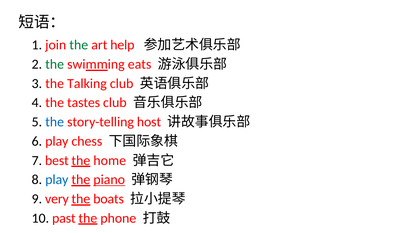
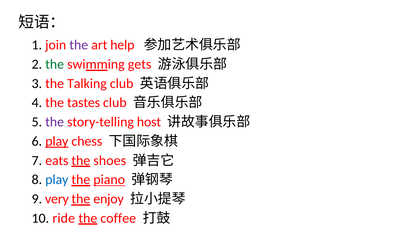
the at (79, 45) colour: green -> purple
eats: eats -> gets
the at (55, 122) colour: blue -> purple
play at (57, 142) underline: none -> present
best: best -> eats
home: home -> shoes
boats: boats -> enjoy
past: past -> ride
phone: phone -> coffee
